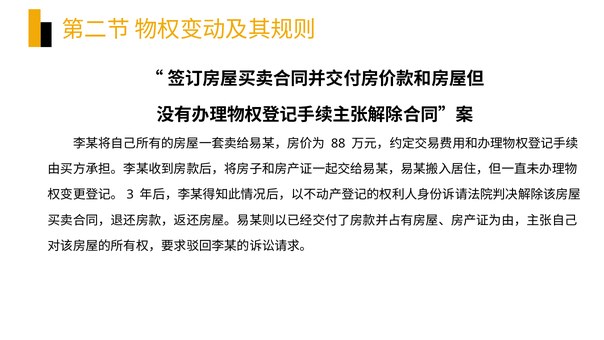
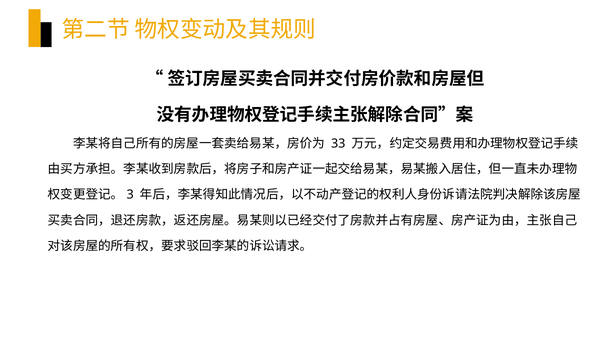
88: 88 -> 33
